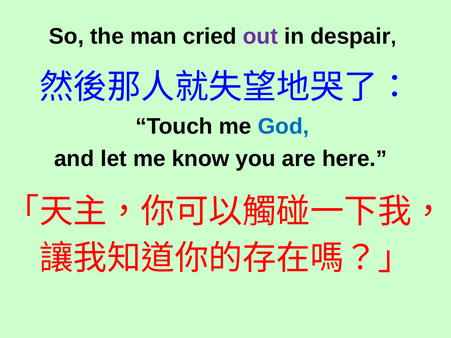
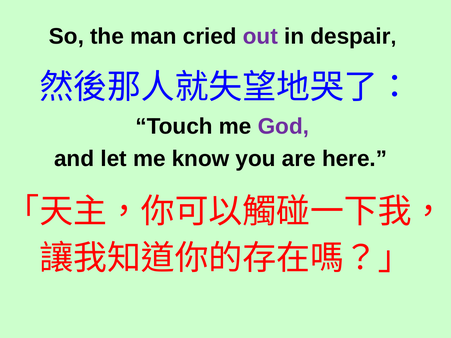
God colour: blue -> purple
